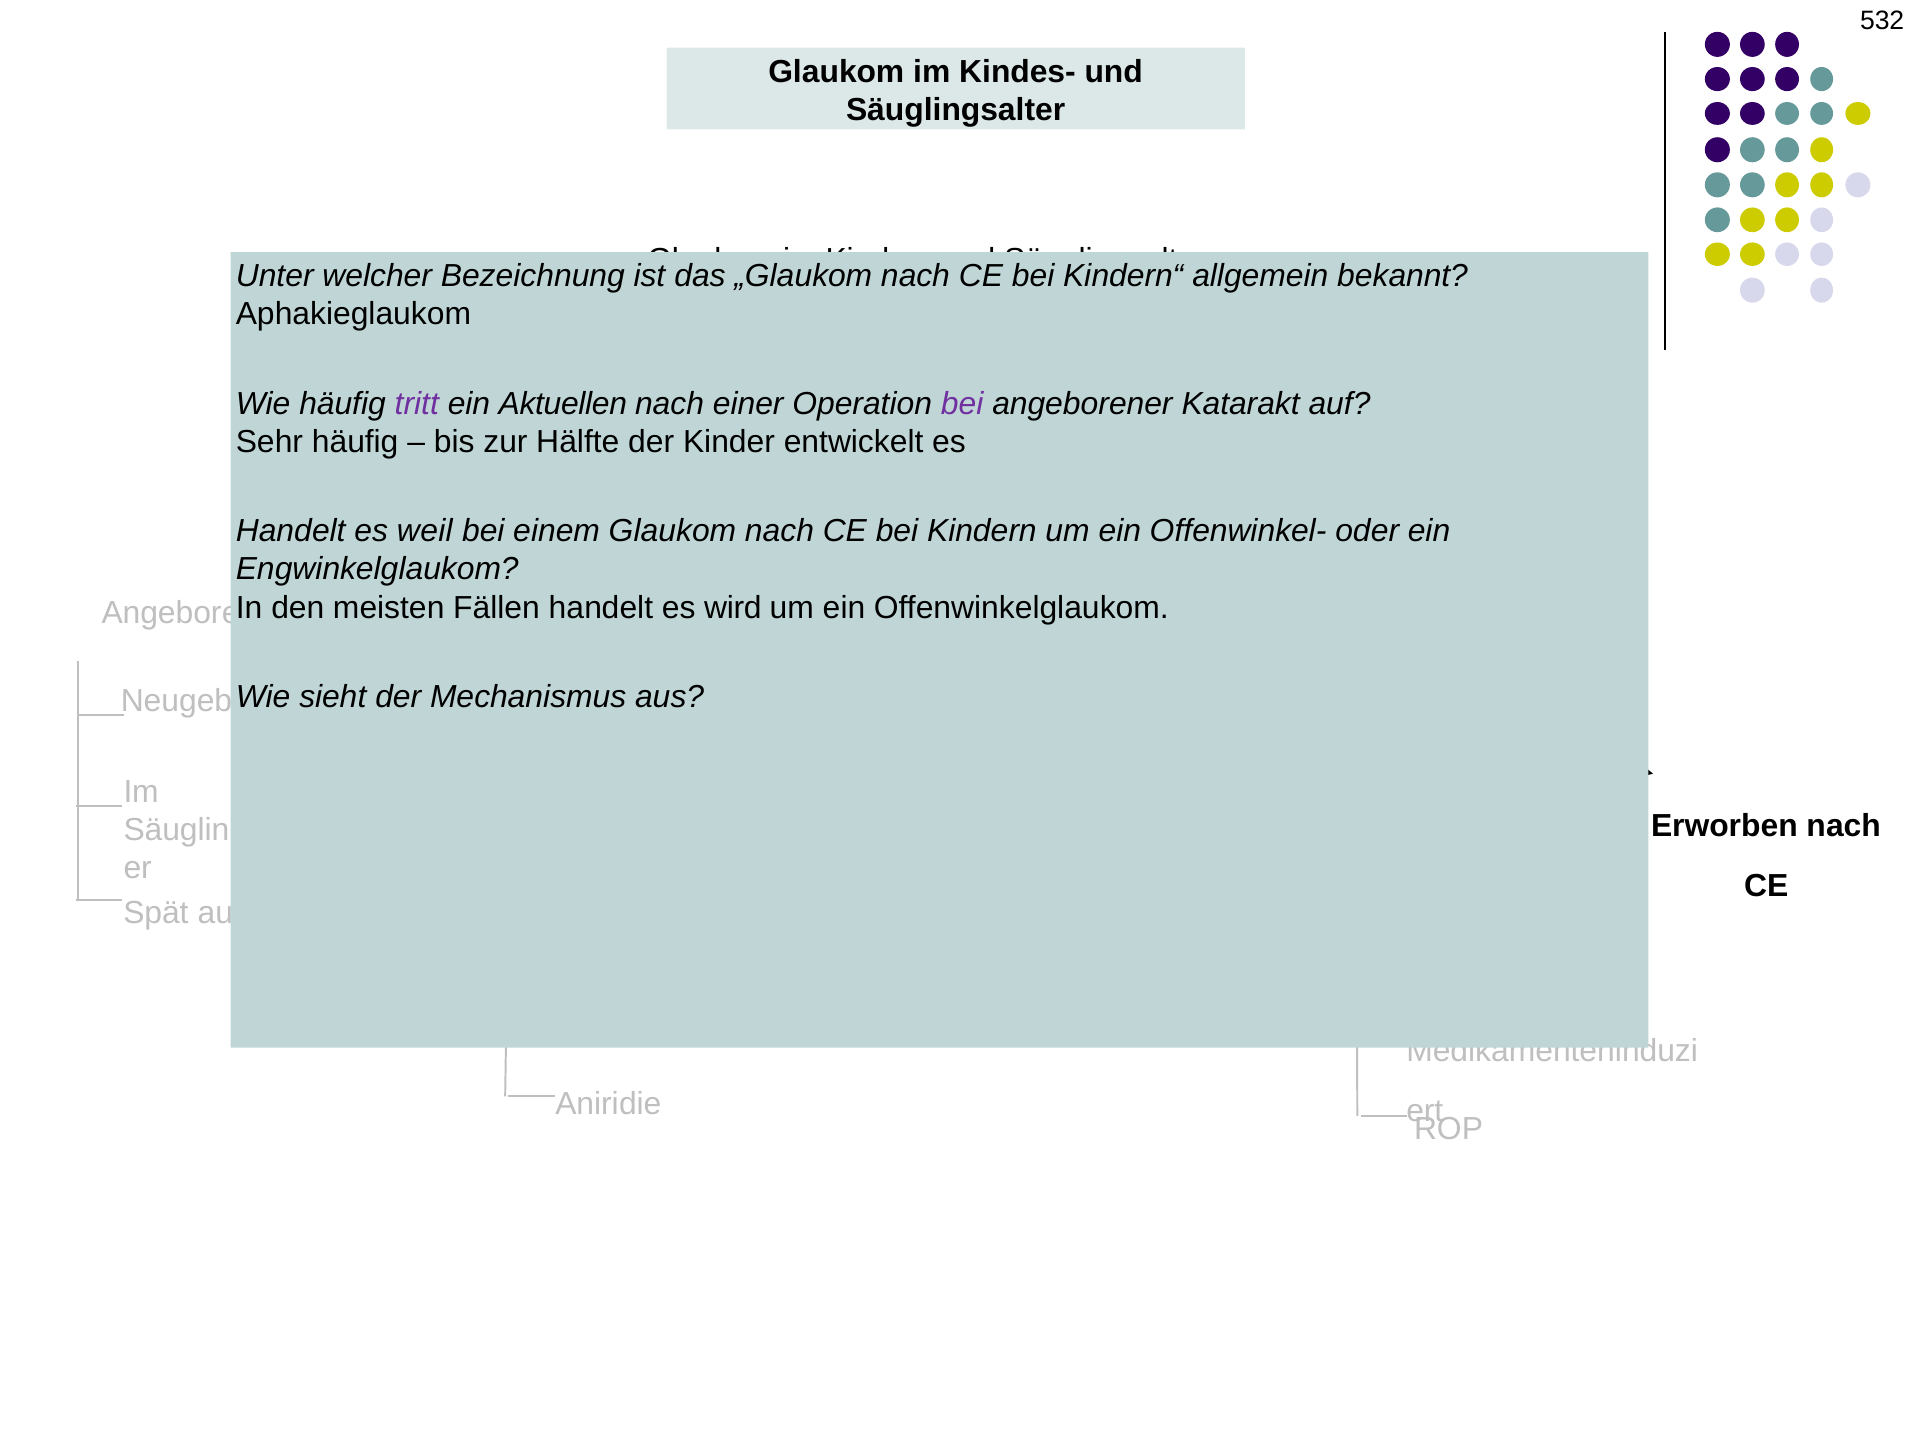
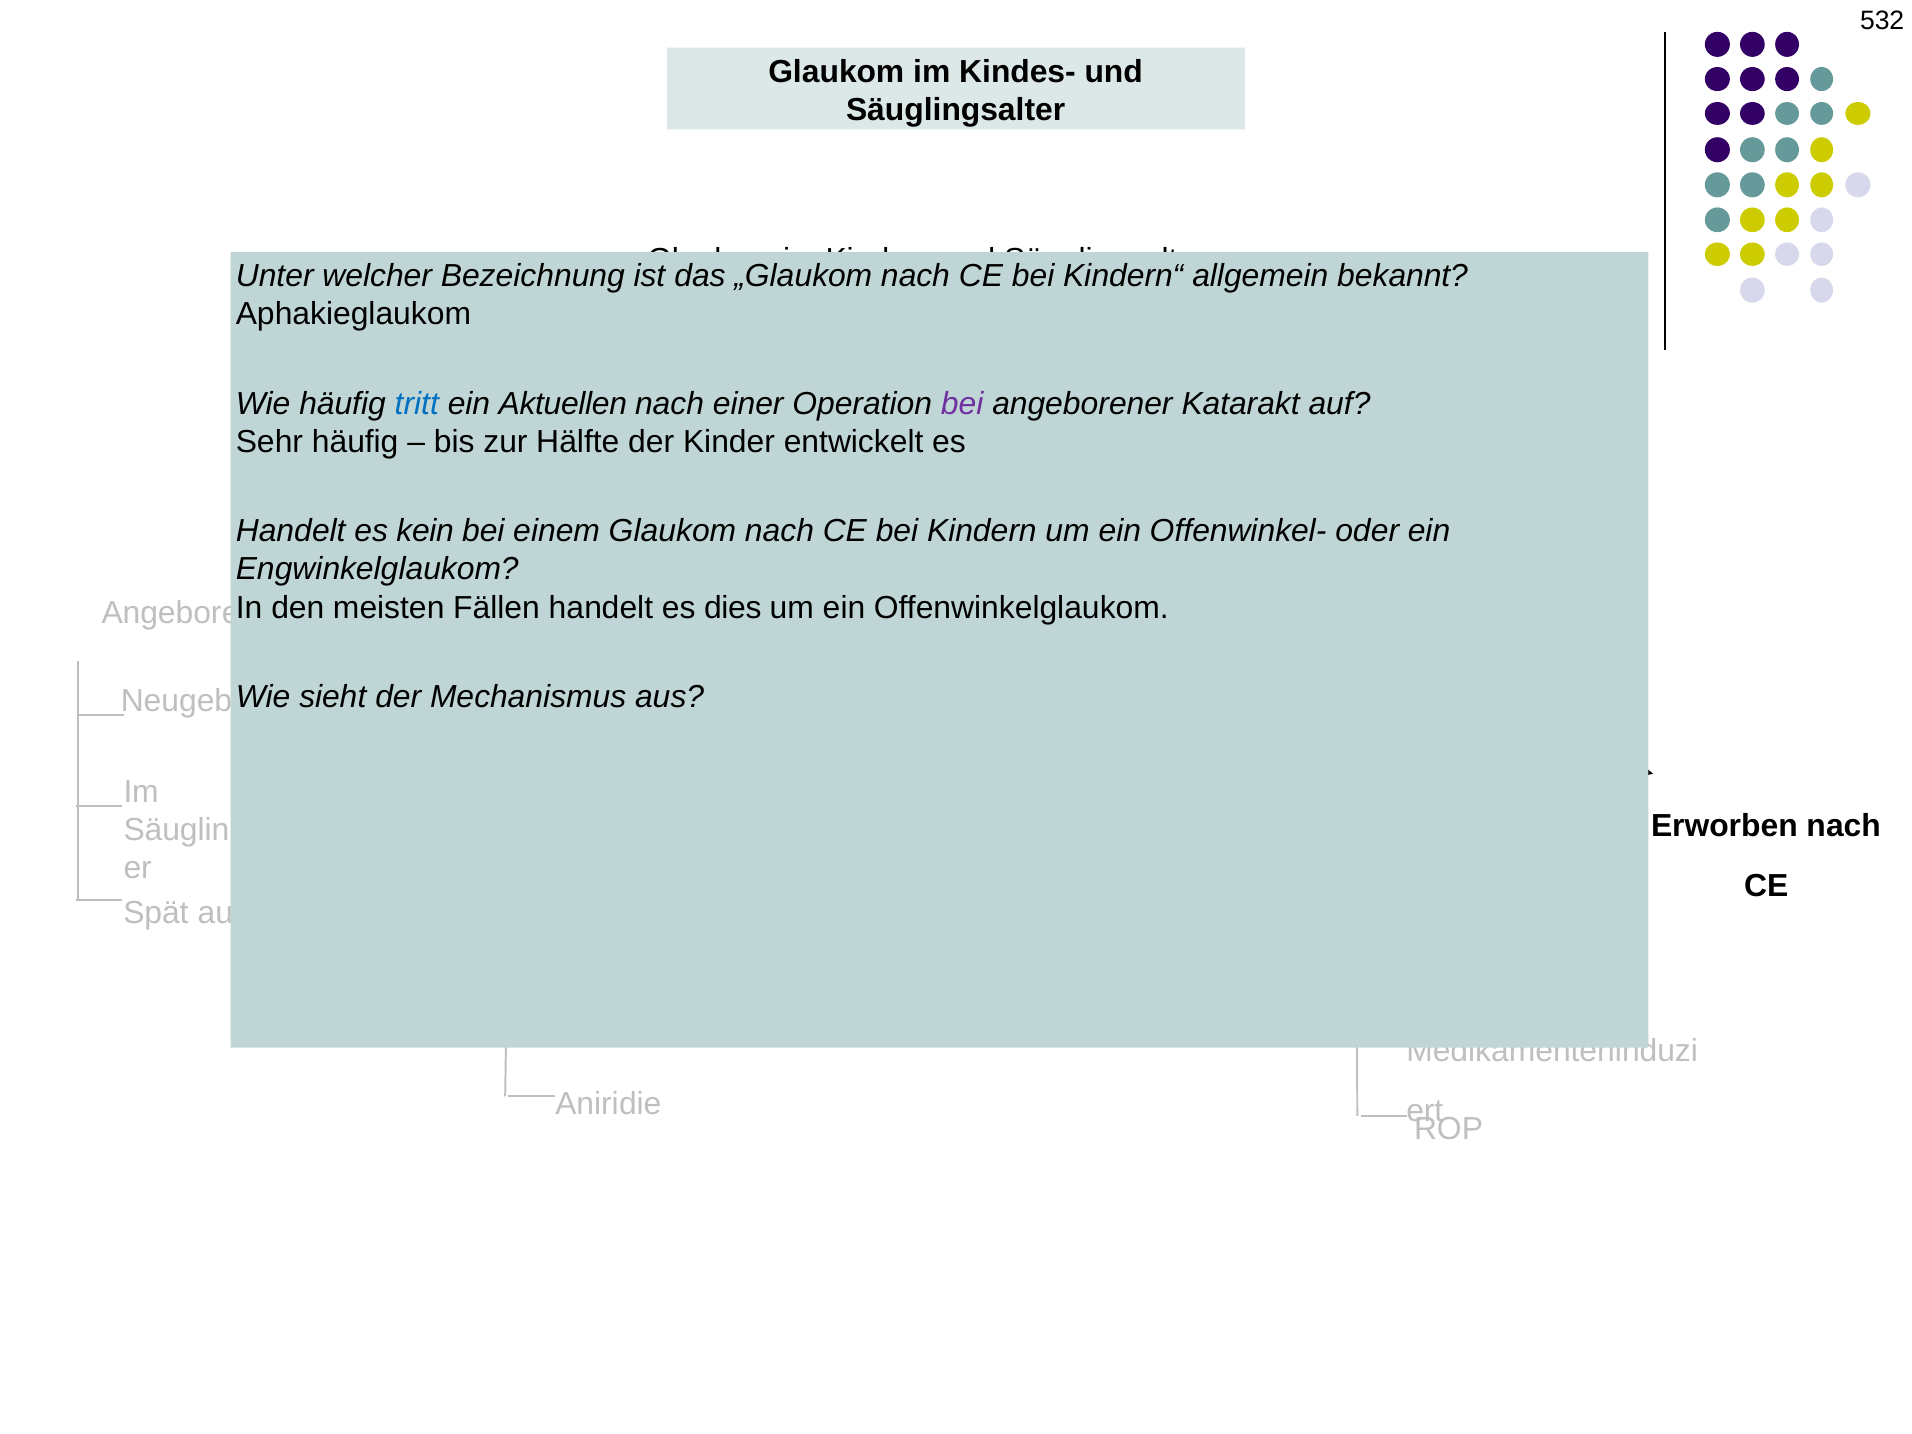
tritt at (417, 404) colour: purple -> blue
weil: weil -> kein
wird at (733, 608): wird -> dies
